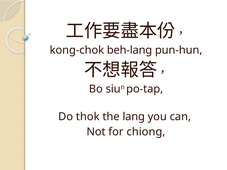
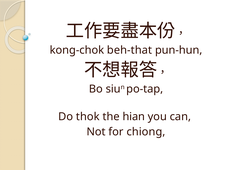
beh-lang: beh-lang -> beh-that
lang: lang -> hian
